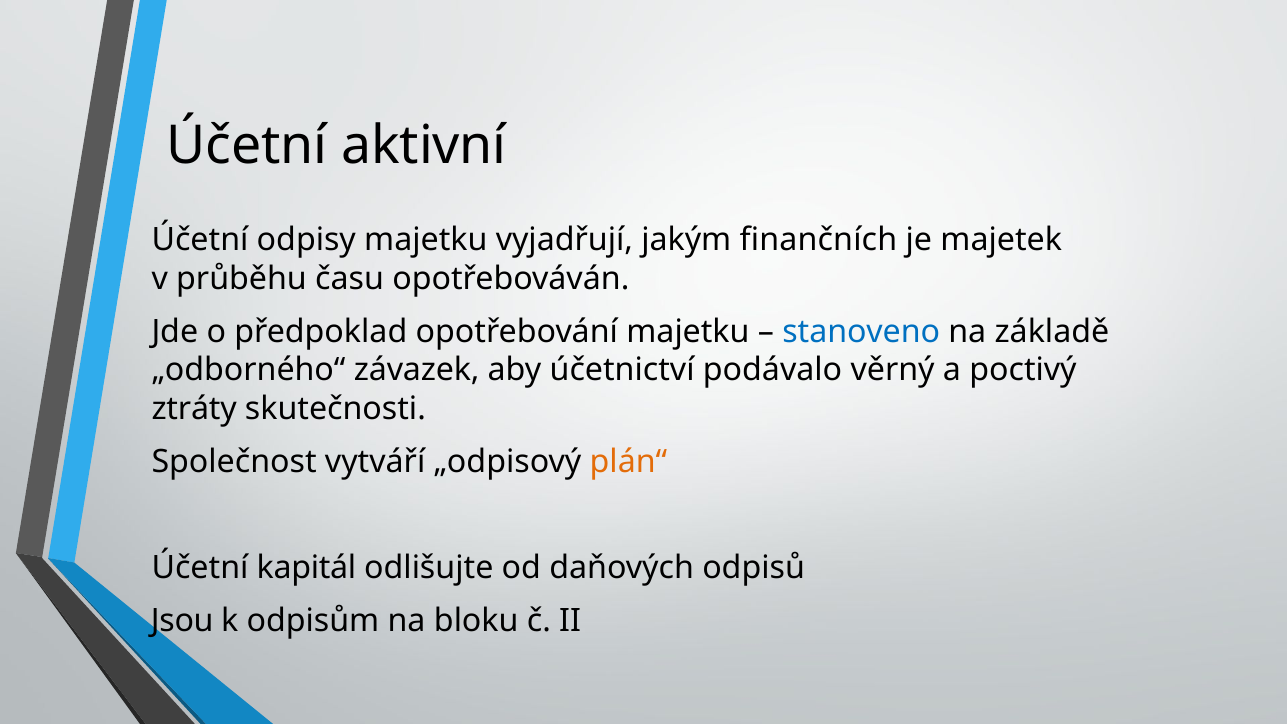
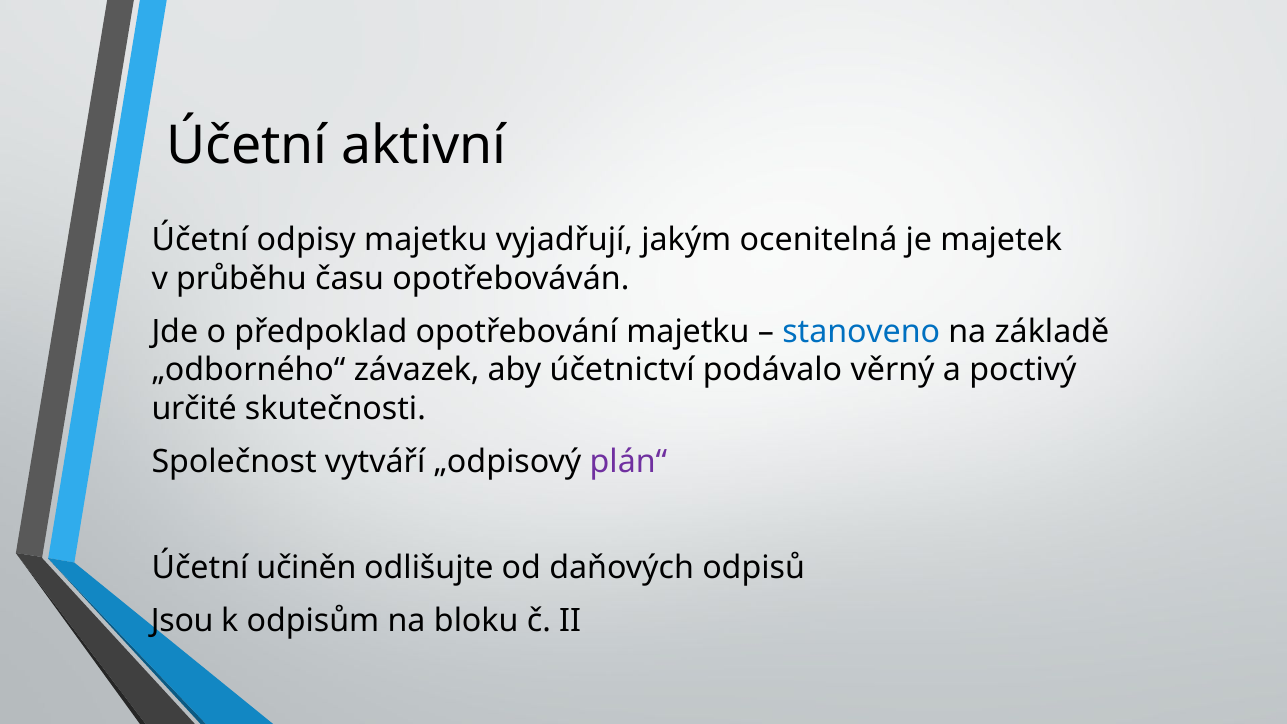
finančních: finančních -> ocenitelná
ztráty: ztráty -> určité
plán“ colour: orange -> purple
kapitál: kapitál -> učiněn
